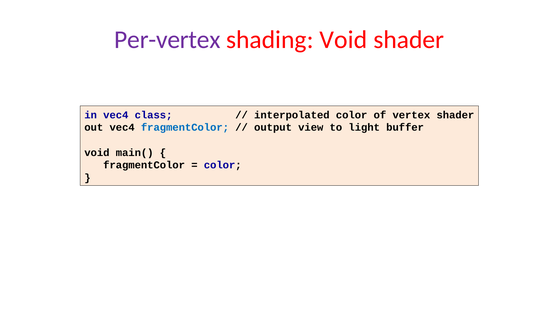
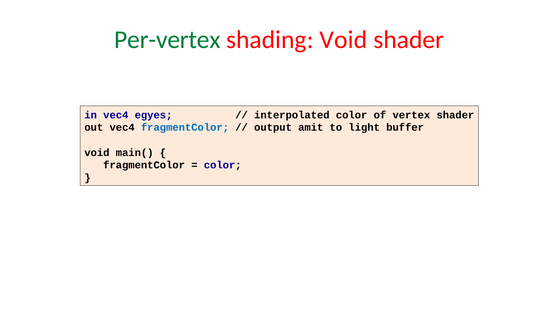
Per-vertex colour: purple -> green
class: class -> egyes
view: view -> amit
